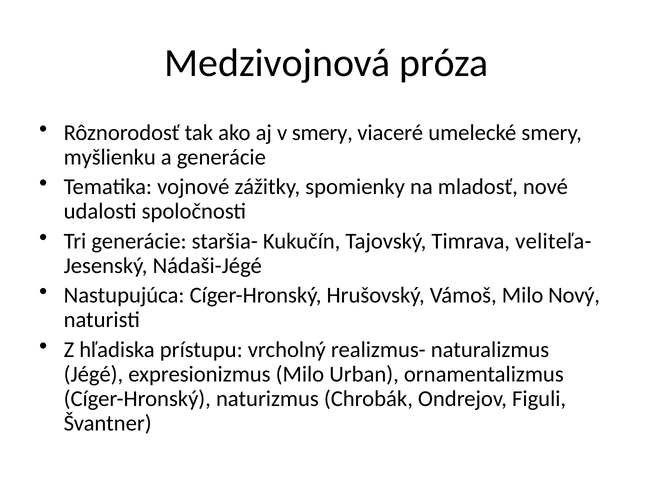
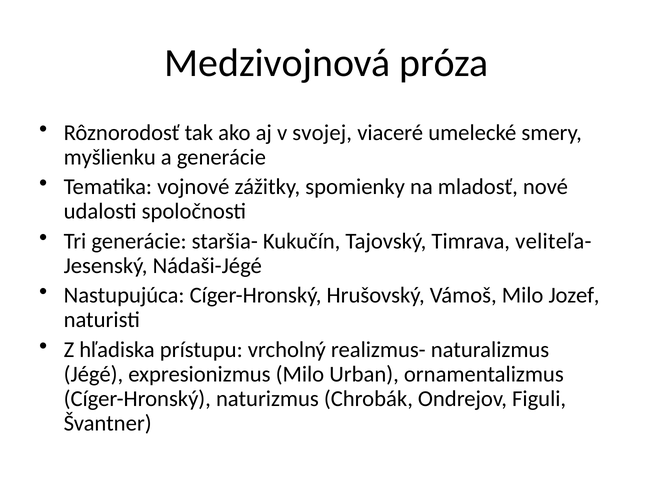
v smery: smery -> svojej
Nový: Nový -> Jozef
